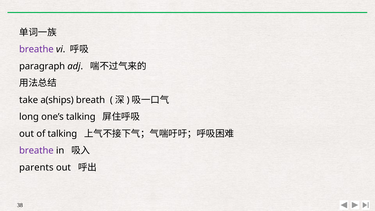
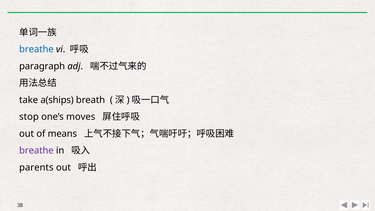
breathe at (36, 49) colour: purple -> blue
long: long -> stop
one’s talking: talking -> moves
of talking: talking -> means
